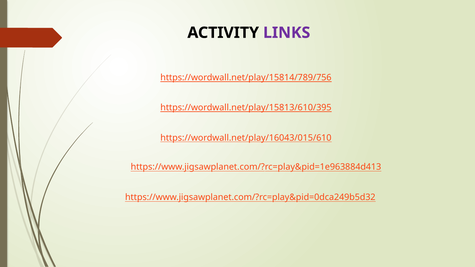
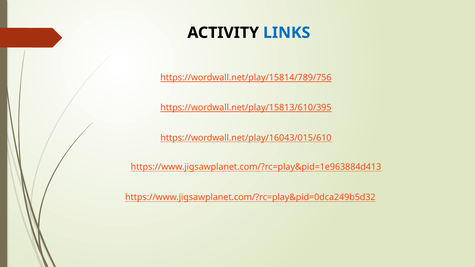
LINKS colour: purple -> blue
